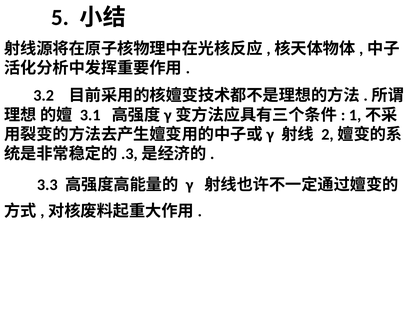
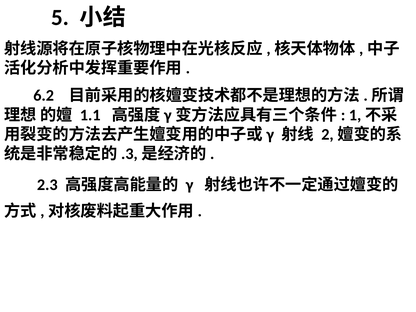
3.2: 3.2 -> 6.2
3.1: 3.1 -> 1.1
3.3: 3.3 -> 2.3
